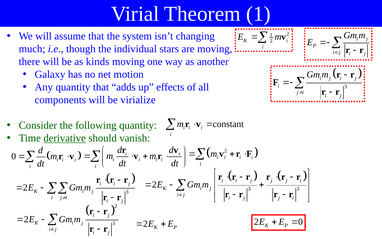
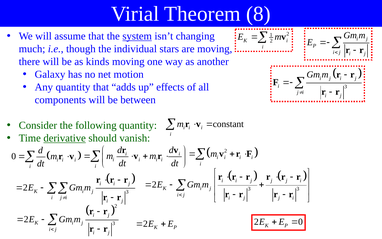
Theorem 1: 1 -> 8
system underline: none -> present
virialize: virialize -> between
